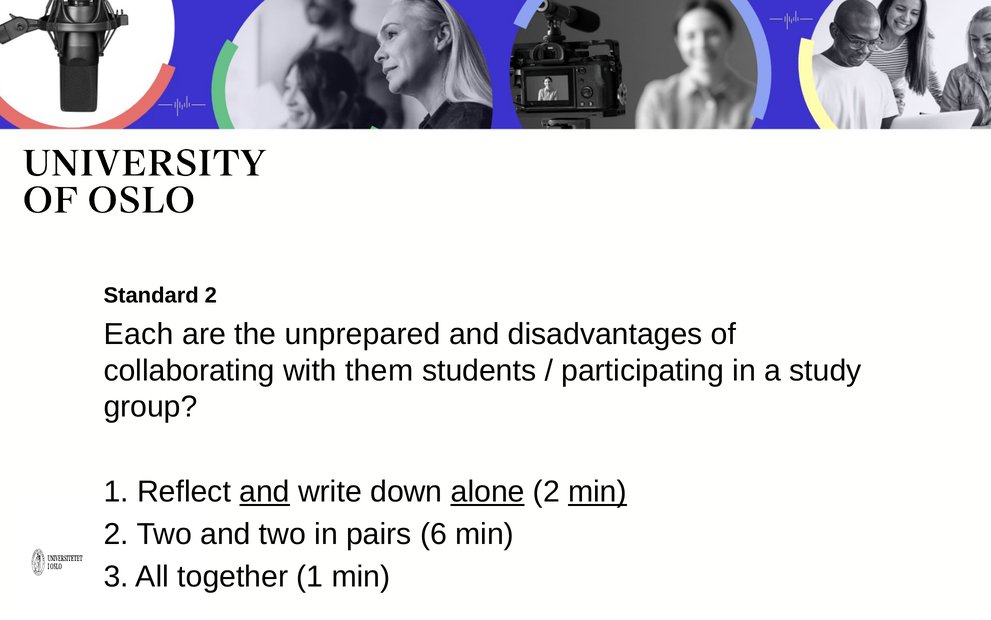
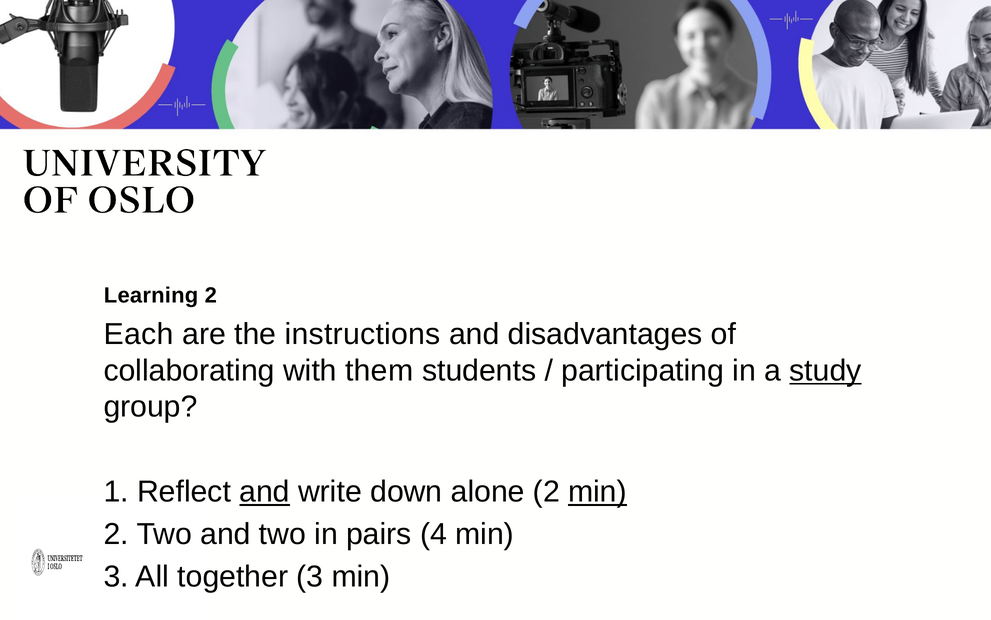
Standard: Standard -> Learning
unprepared: unprepared -> instructions
study underline: none -> present
alone underline: present -> none
6: 6 -> 4
together 1: 1 -> 3
